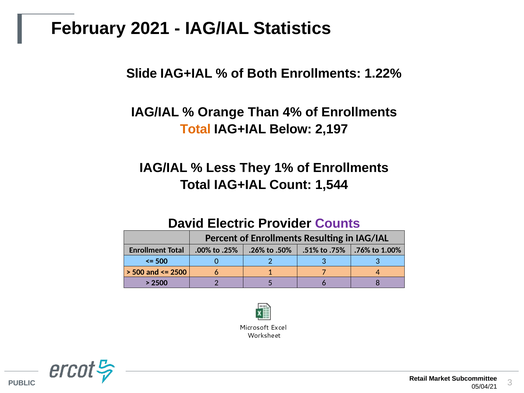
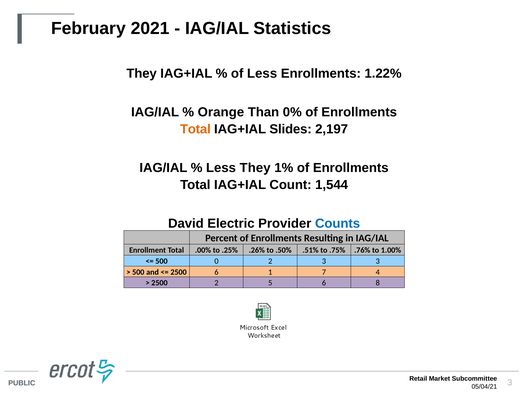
Slide at (142, 73): Slide -> They
of Both: Both -> Less
4%: 4% -> 0%
Below: Below -> Slides
Counts colour: purple -> blue
